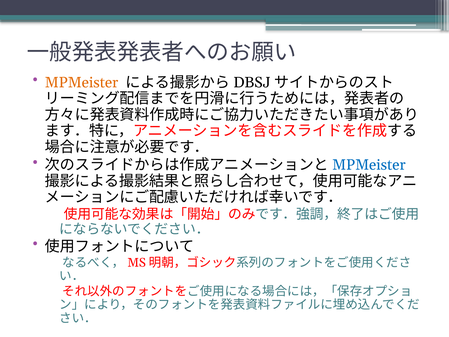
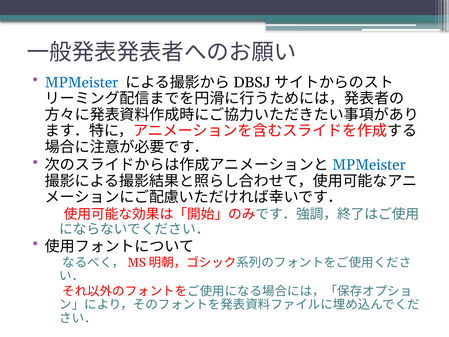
MPMeister at (82, 82) colour: orange -> blue
